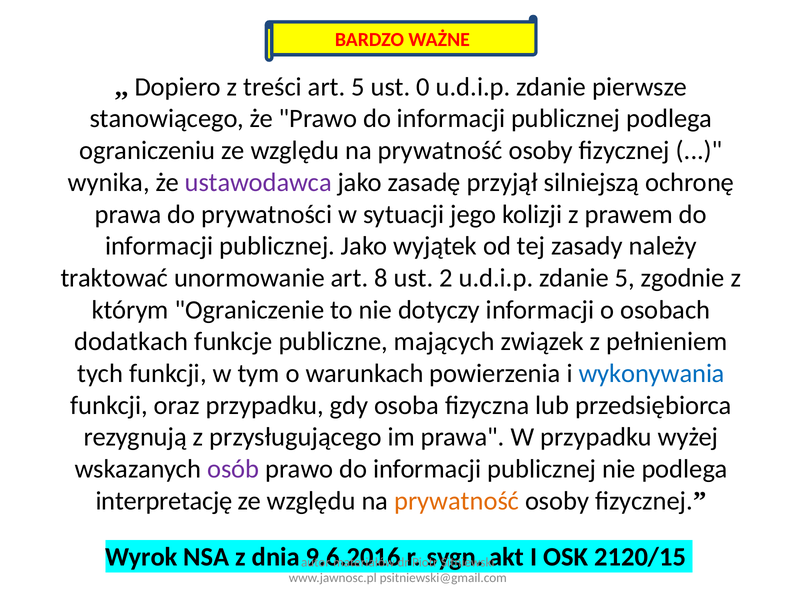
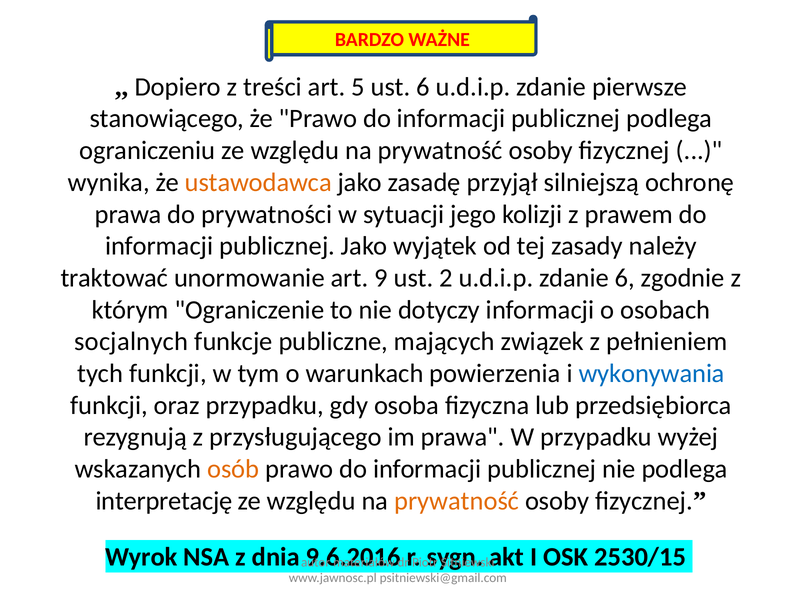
ust 0: 0 -> 6
ustawodawca colour: purple -> orange
8: 8 -> 9
zdanie 5: 5 -> 6
dodatkach: dodatkach -> socjalnych
osób colour: purple -> orange
2120/15: 2120/15 -> 2530/15
